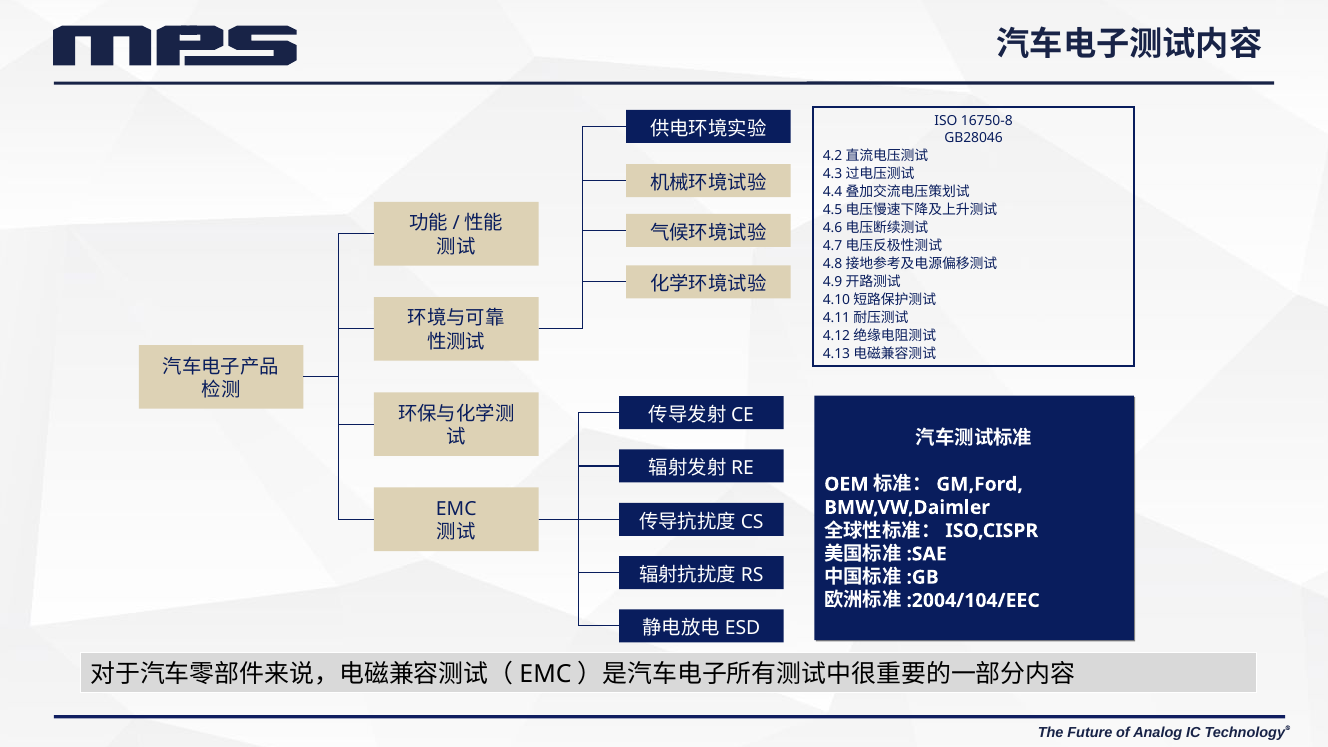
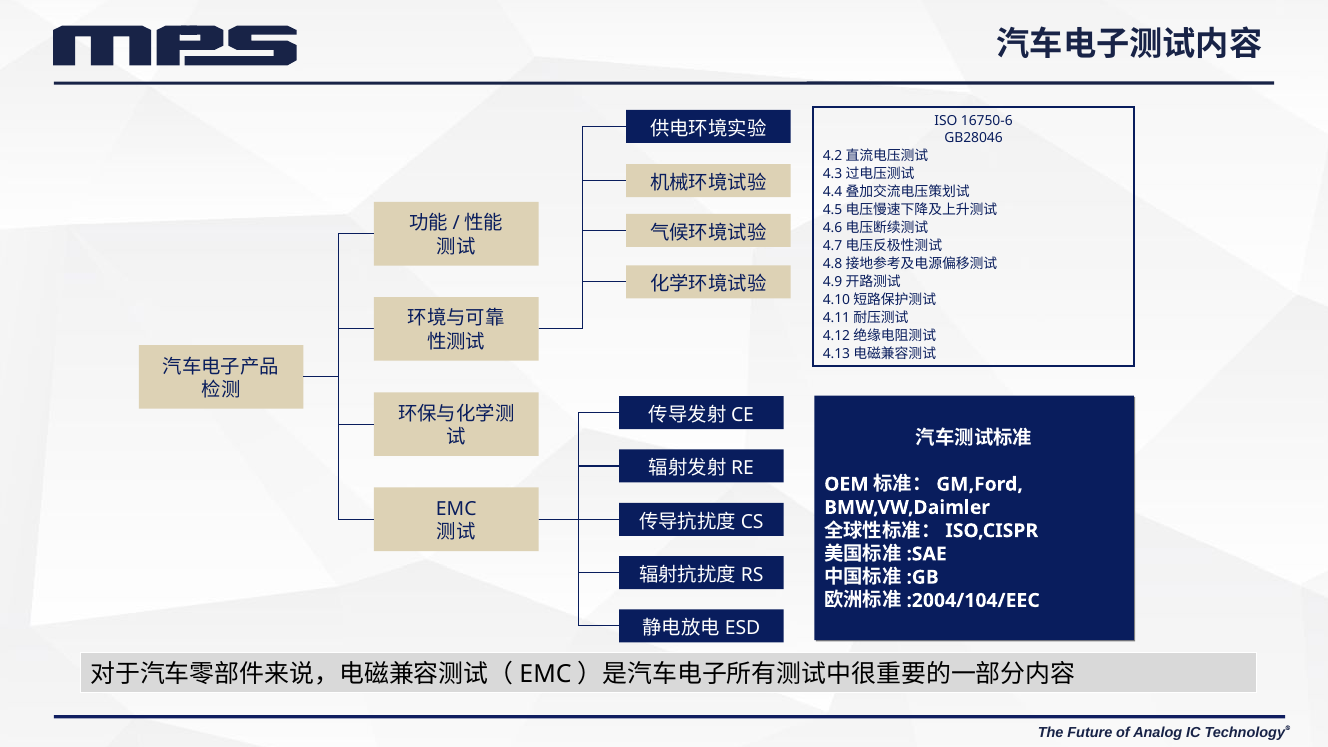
16750-8: 16750-8 -> 16750-6
